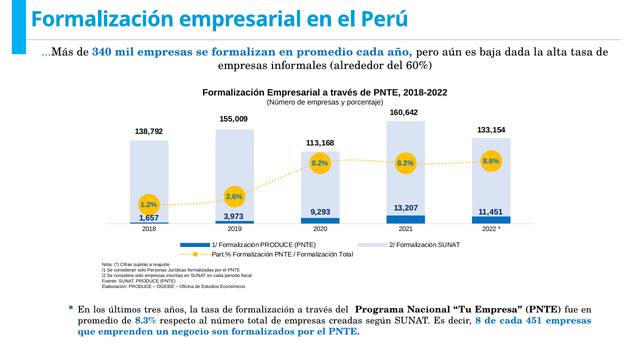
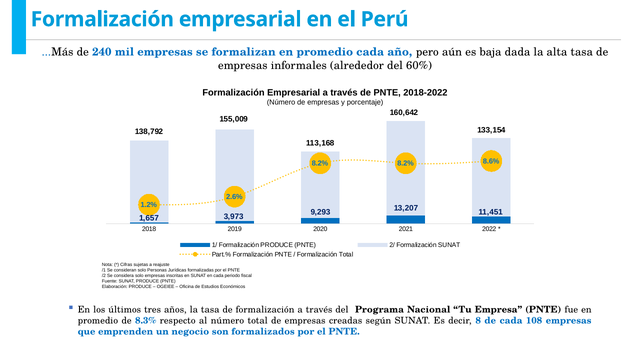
340: 340 -> 240
451: 451 -> 108
